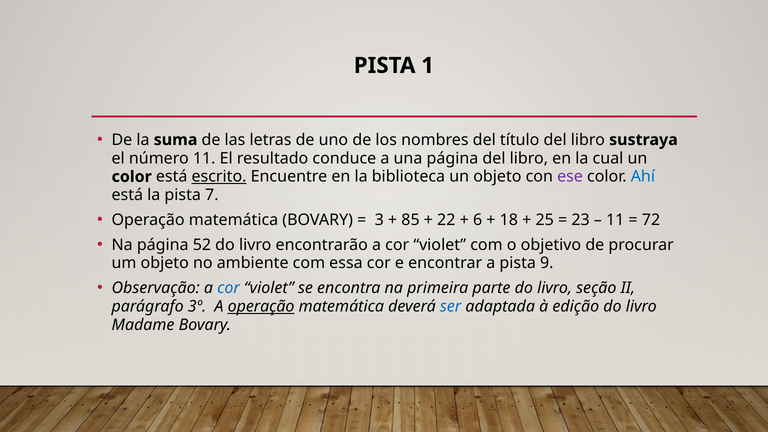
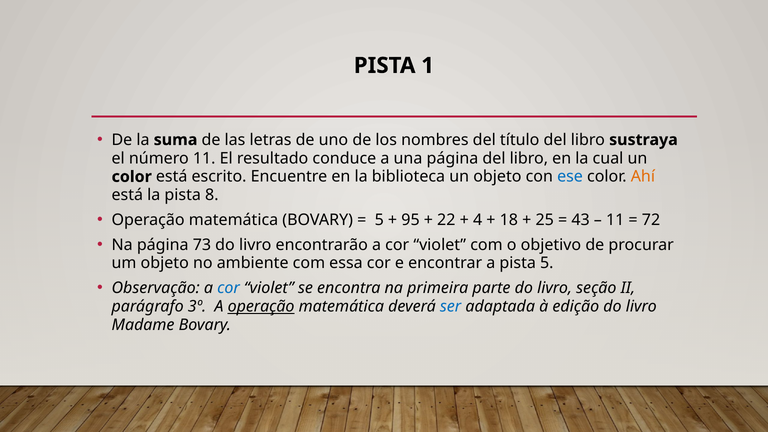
escrito underline: present -> none
ese colour: purple -> blue
Ahí colour: blue -> orange
7: 7 -> 8
3 at (379, 220): 3 -> 5
85: 85 -> 95
6: 6 -> 4
23: 23 -> 43
52: 52 -> 73
pista 9: 9 -> 5
